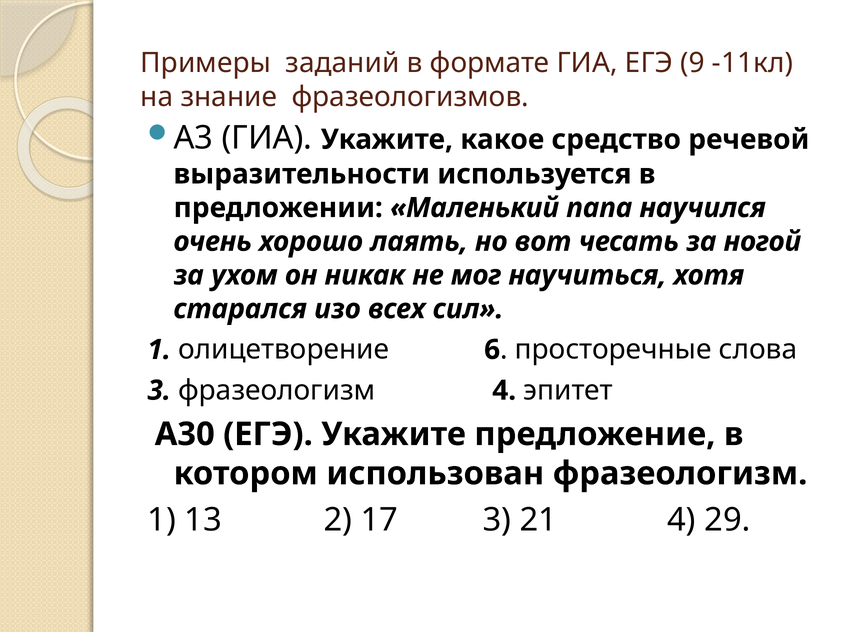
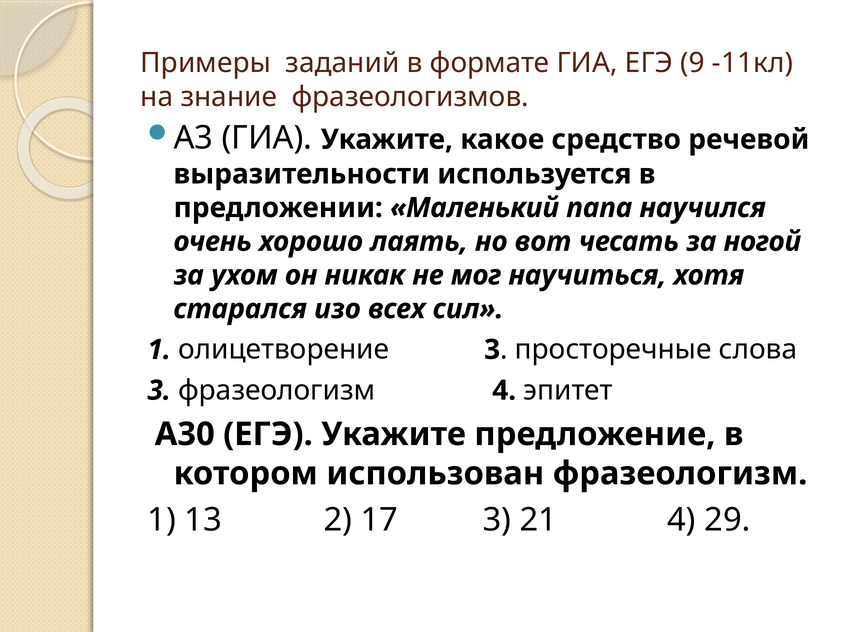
олицетворение 6: 6 -> 3
